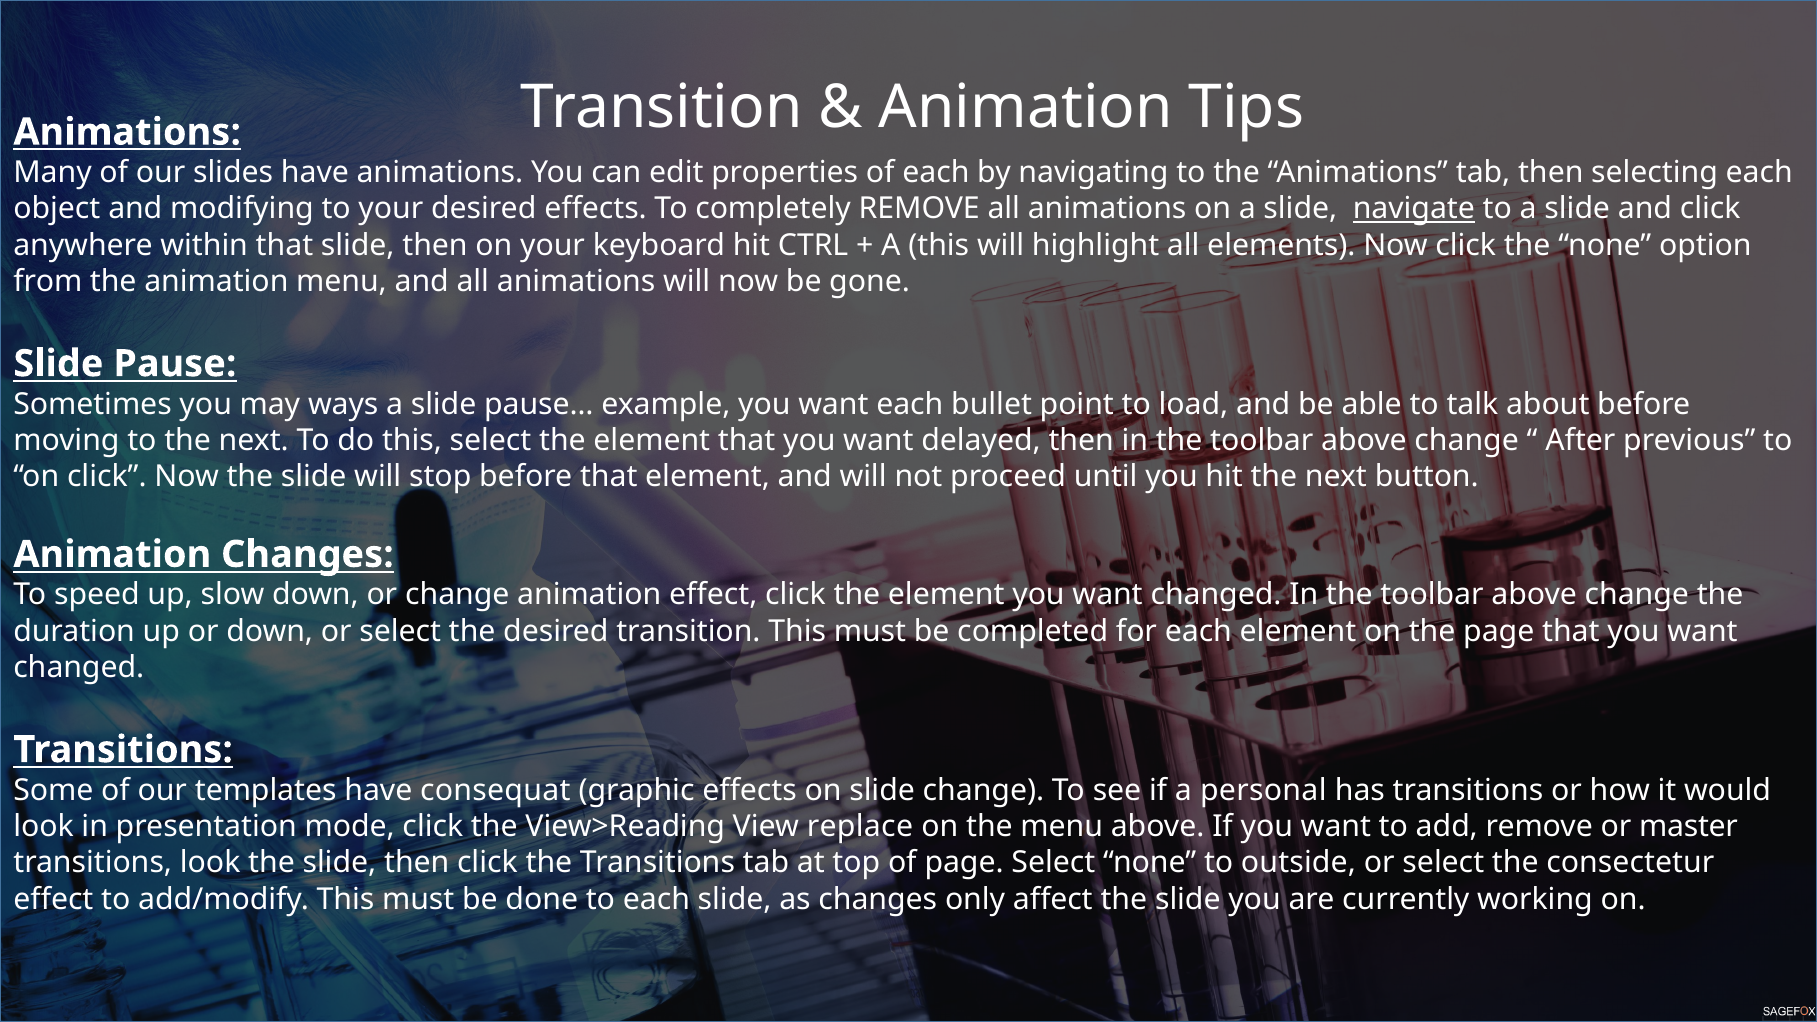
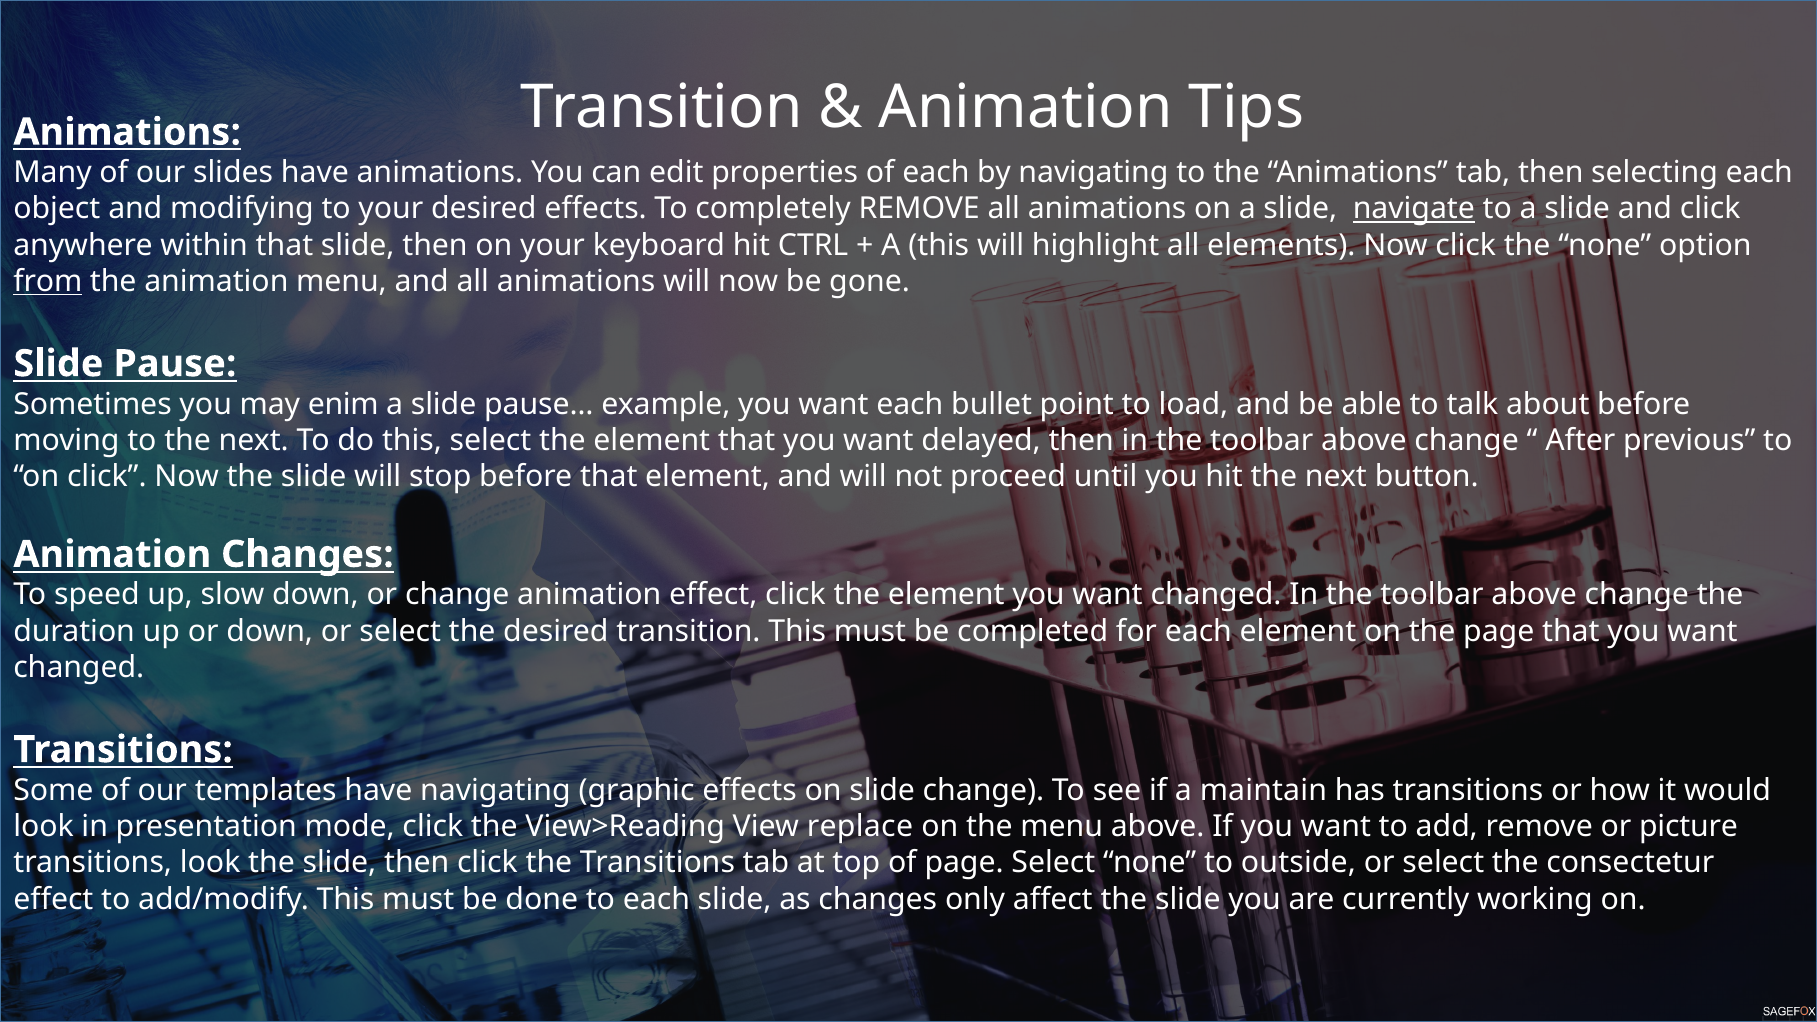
from underline: none -> present
ways: ways -> enim
have consequat: consequat -> navigating
personal: personal -> maintain
master: master -> picture
